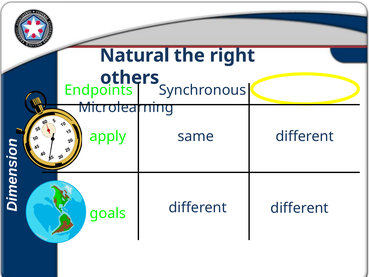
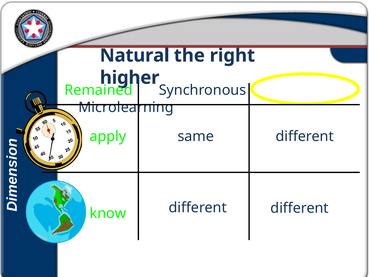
others: others -> higher
Endpoints: Endpoints -> Remained
goals: goals -> know
